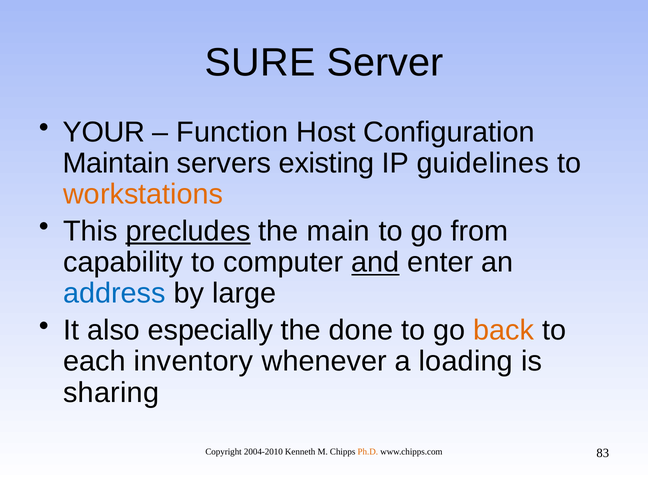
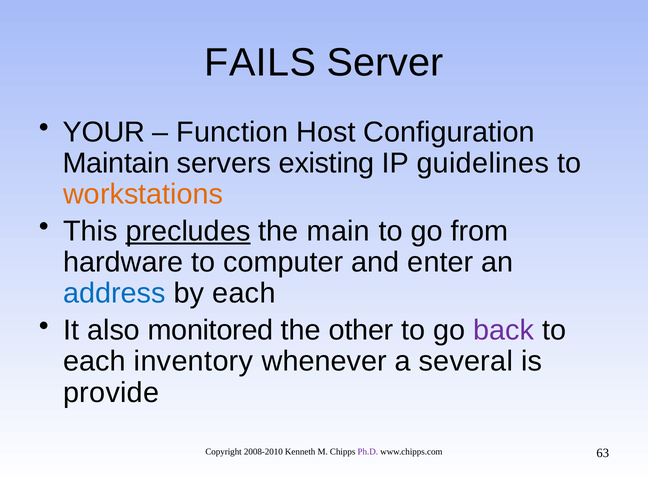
SURE: SURE -> FAILS
capability: capability -> hardware
and underline: present -> none
by large: large -> each
especially: especially -> monitored
done: done -> other
back colour: orange -> purple
loading: loading -> several
sharing: sharing -> provide
2004-2010: 2004-2010 -> 2008-2010
Ph.D colour: orange -> purple
83: 83 -> 63
